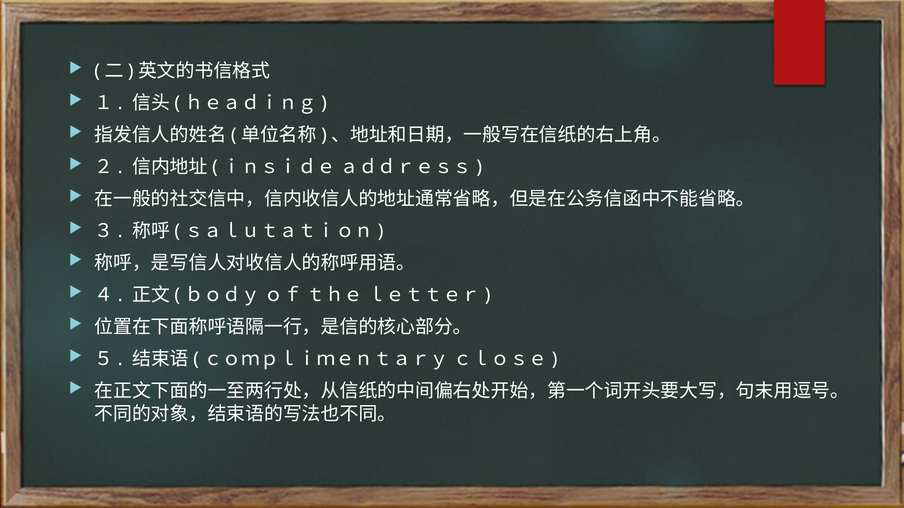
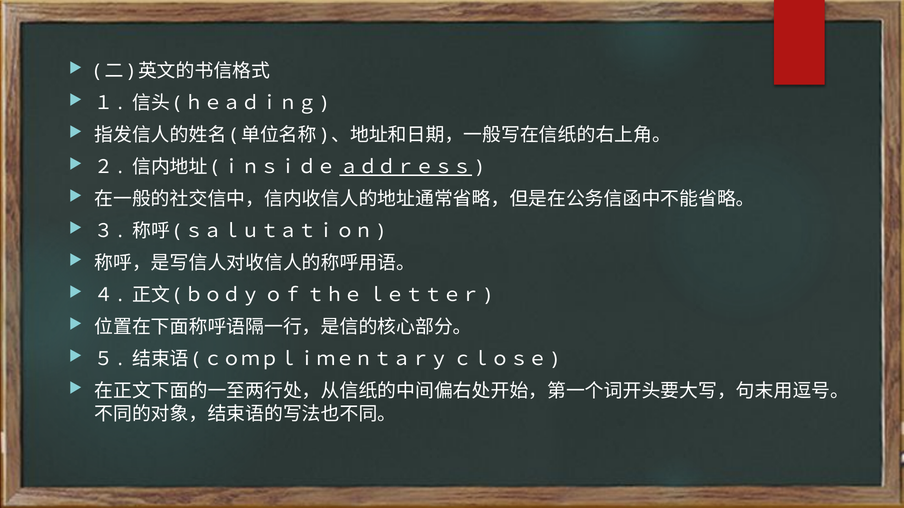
ａｄｄｒｅｓｓ underline: none -> present
